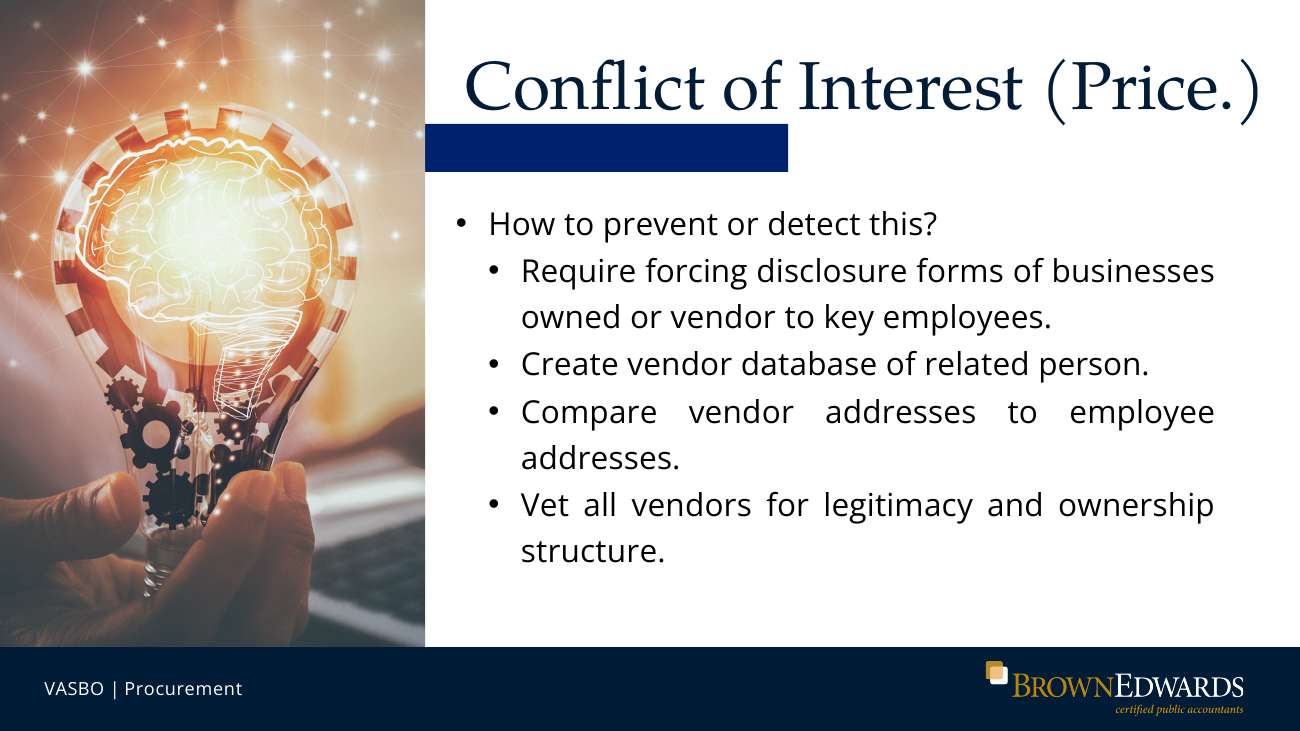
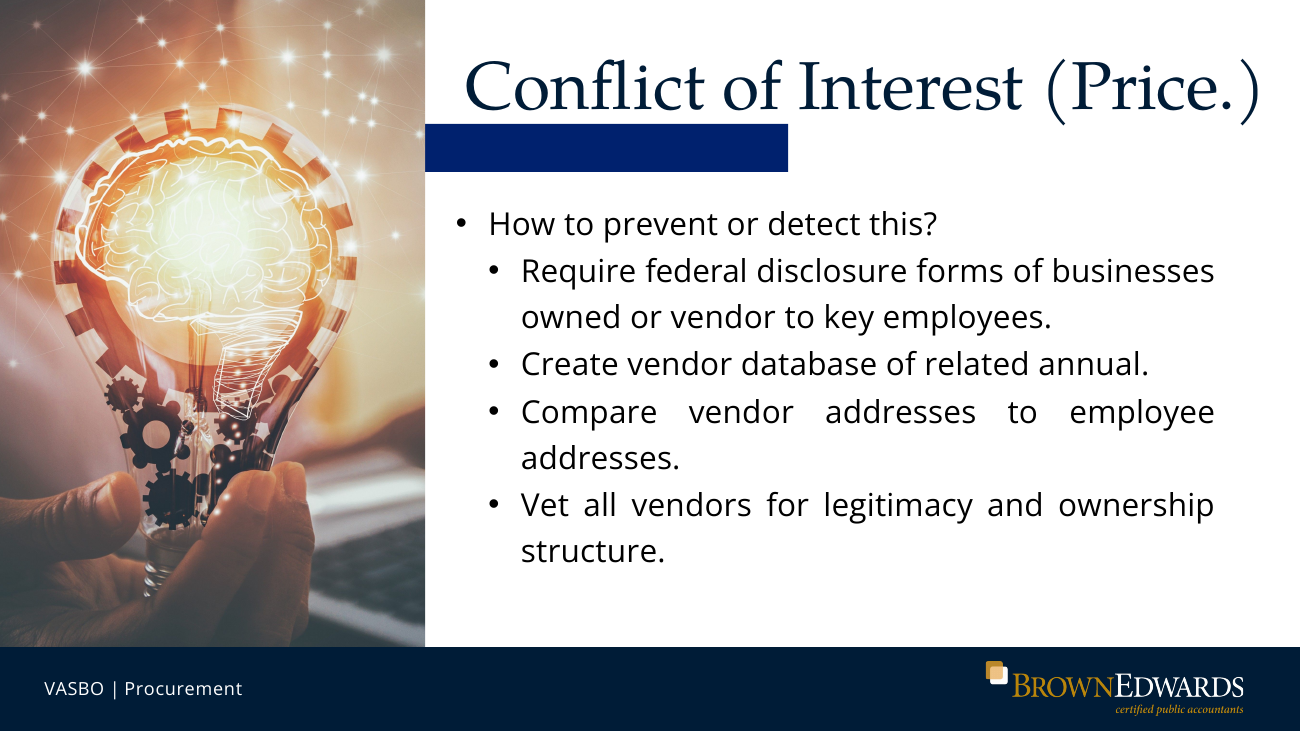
forcing: forcing -> federal
person: person -> annual
